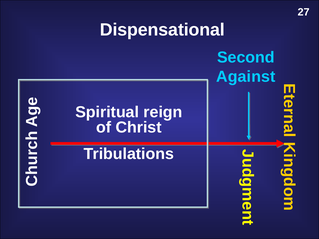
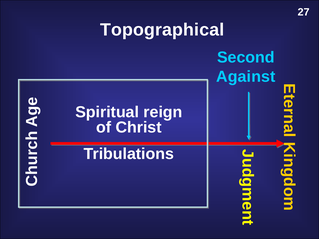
Dispensational: Dispensational -> Topographical
